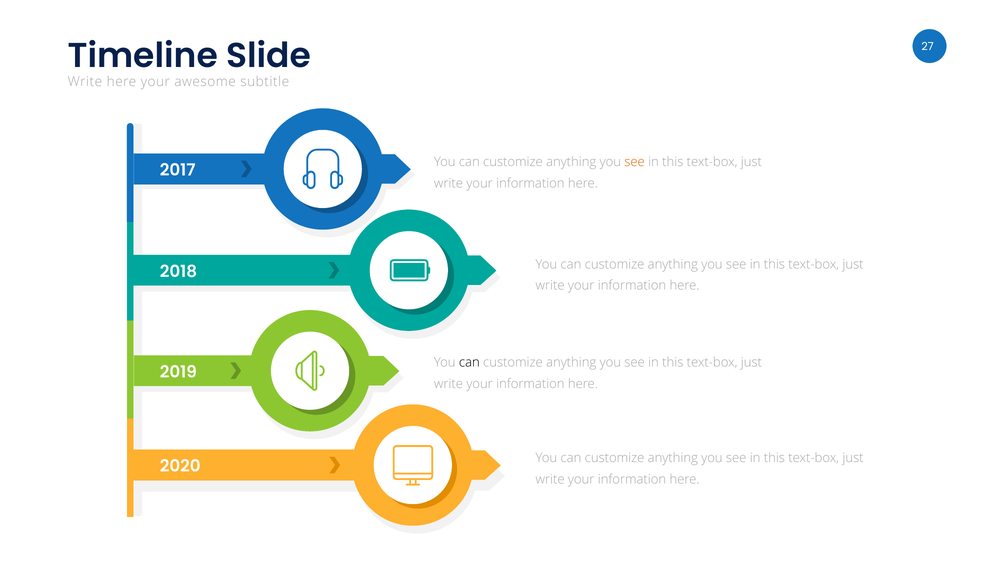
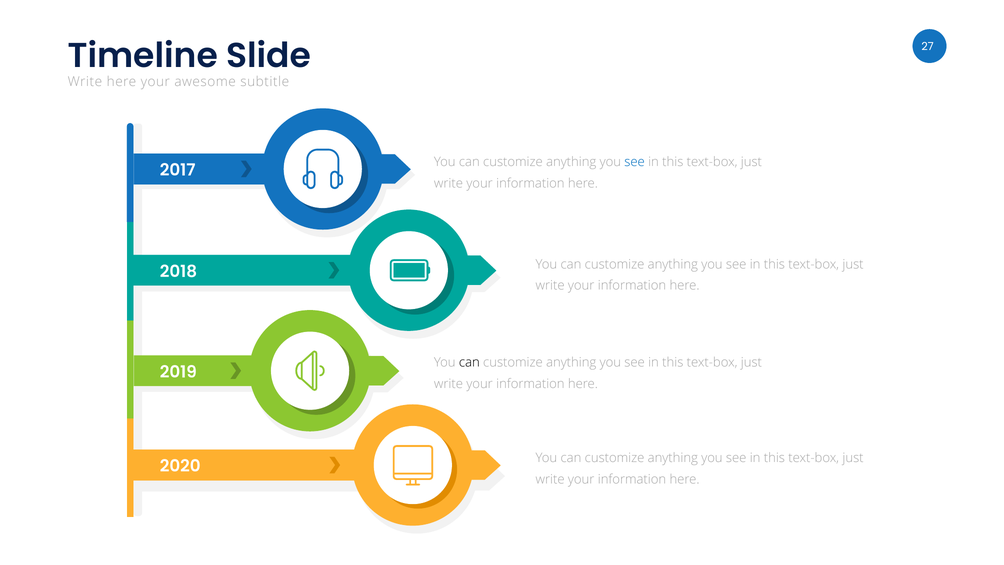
see at (635, 162) colour: orange -> blue
